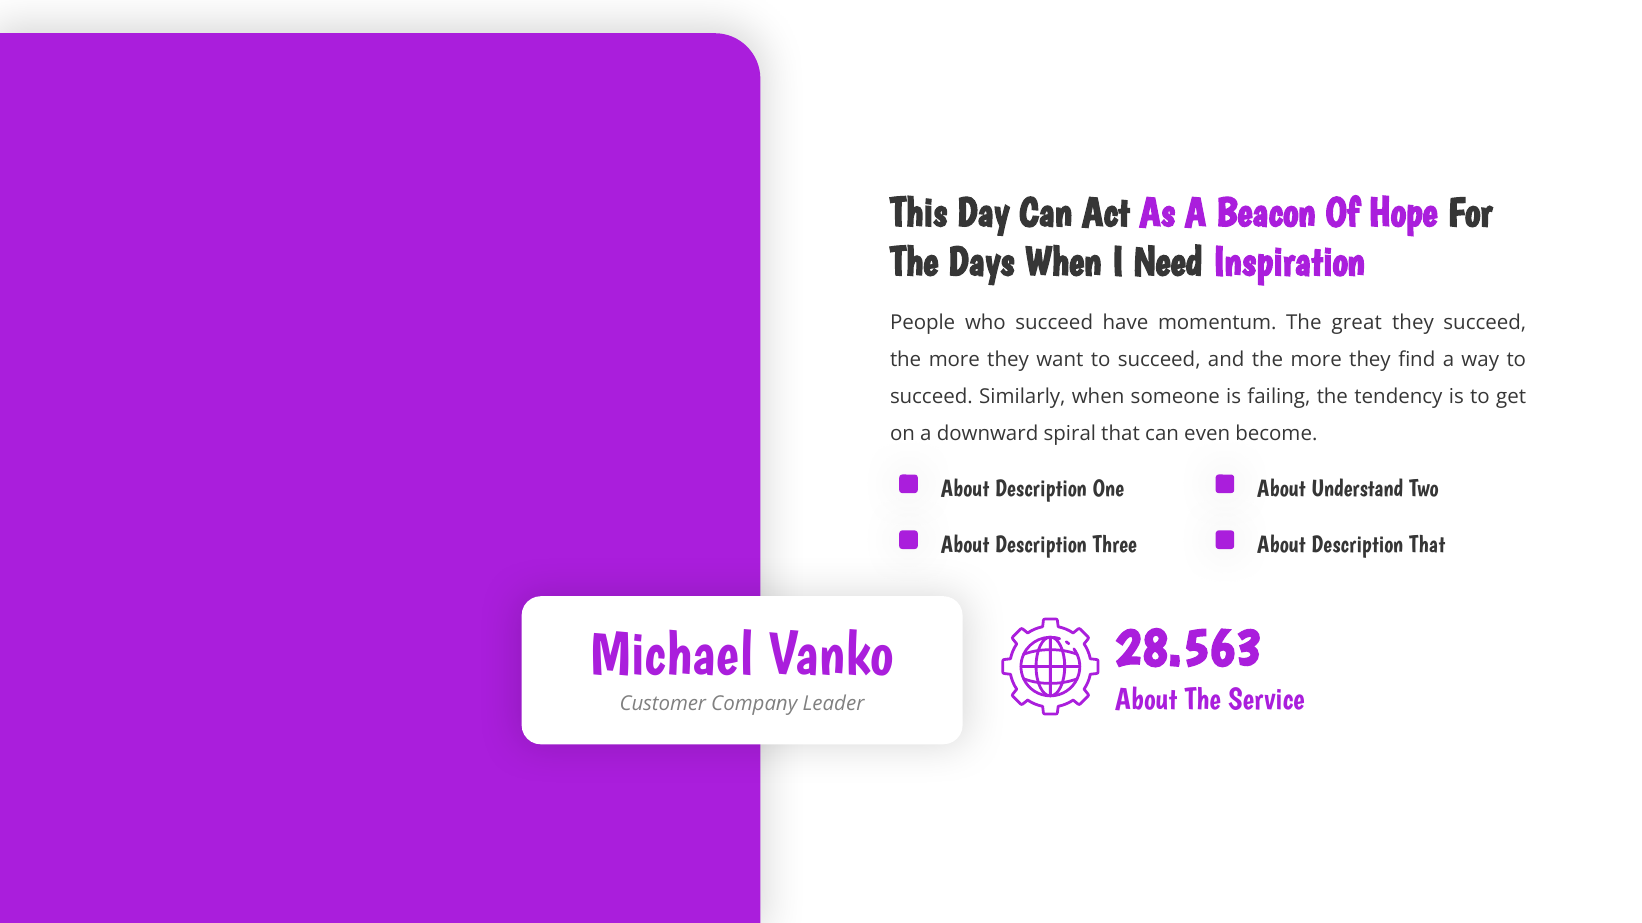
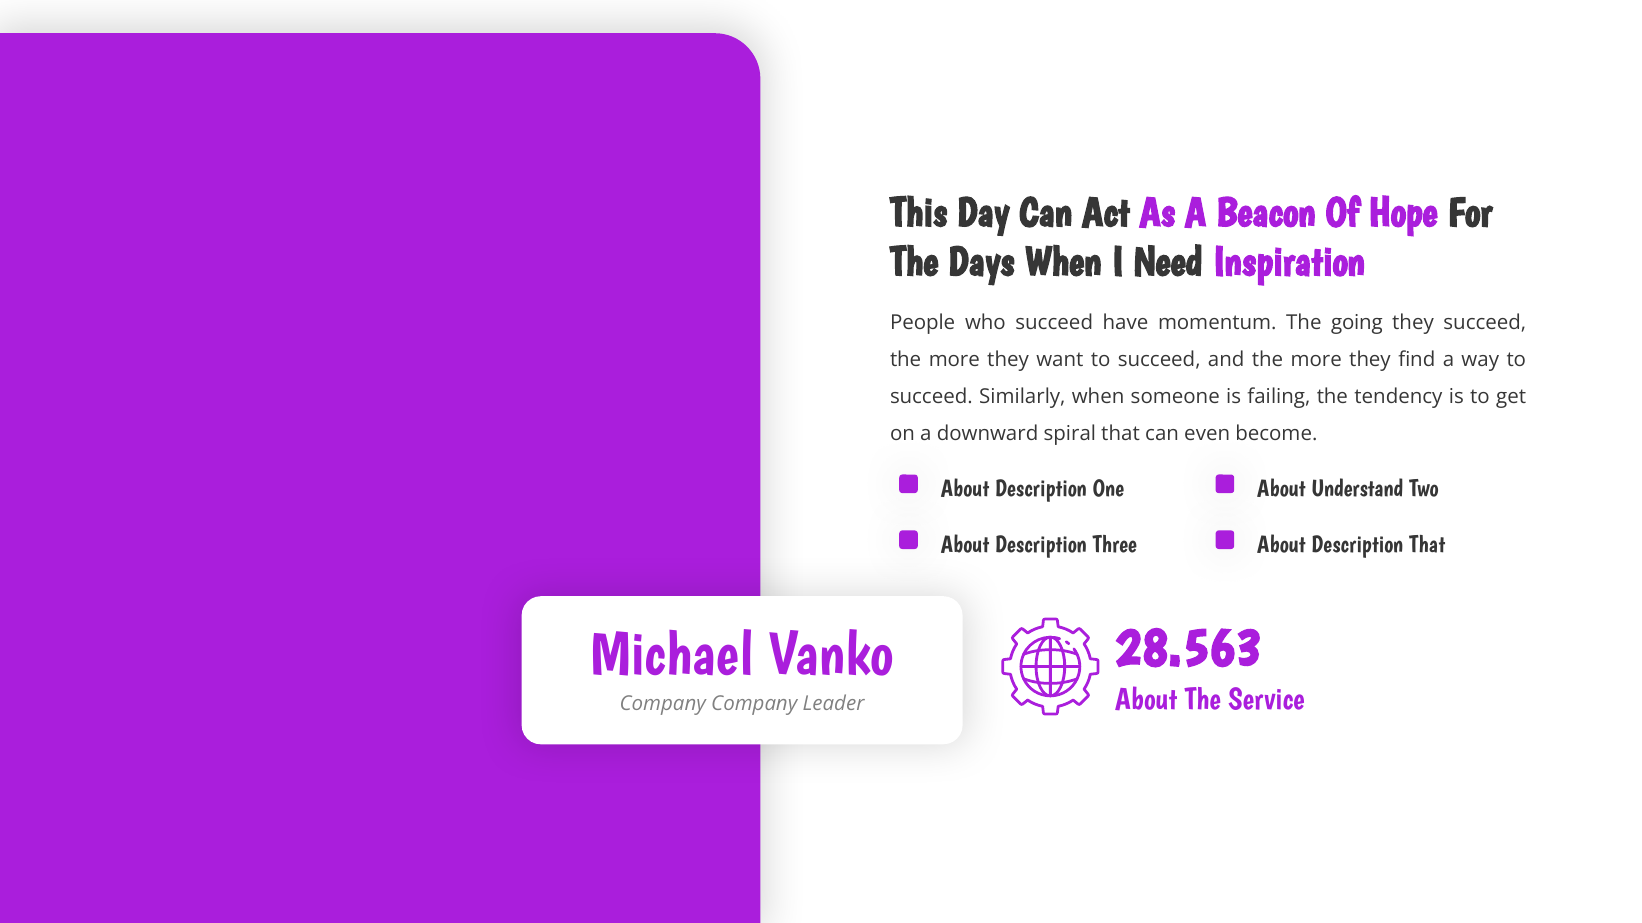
great: great -> going
Customer at (663, 705): Customer -> Company
